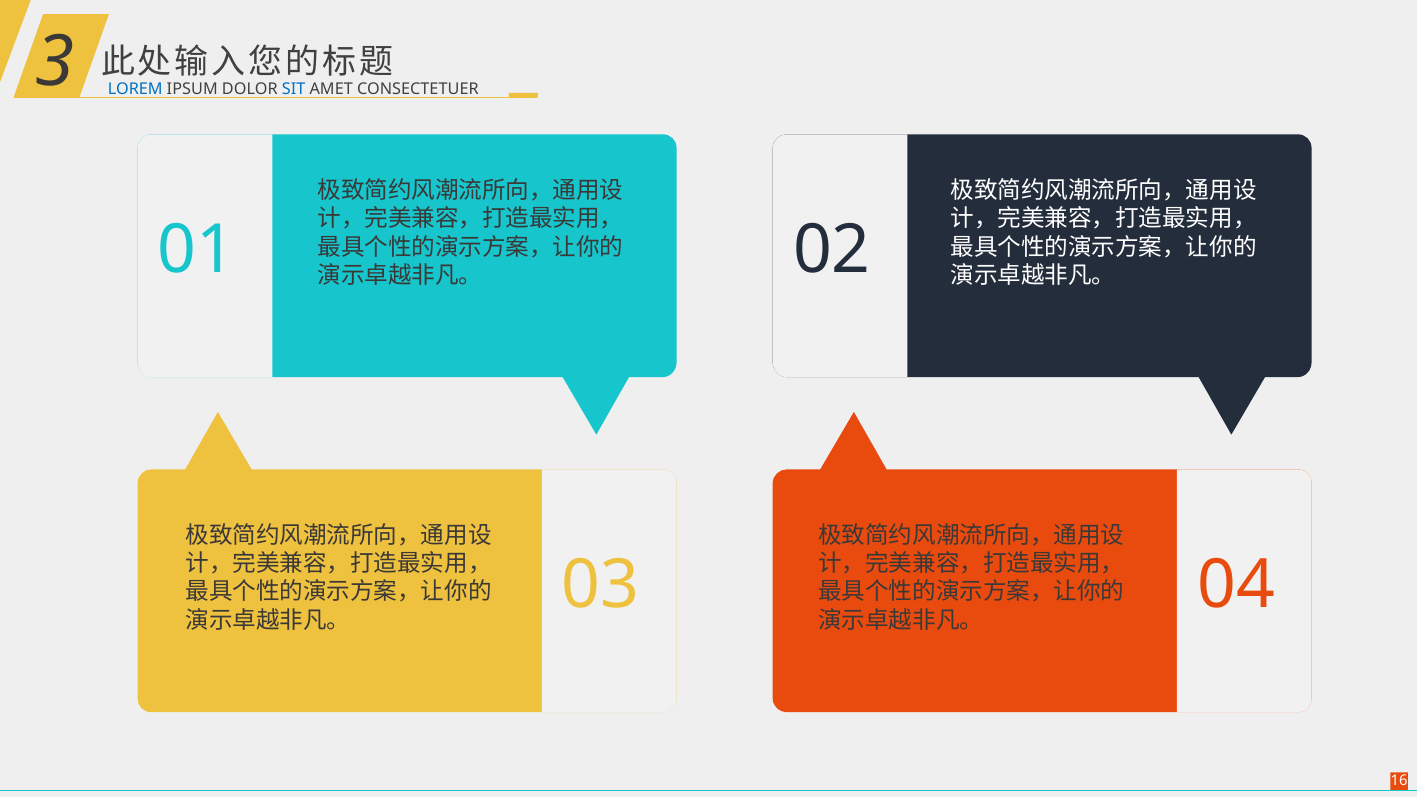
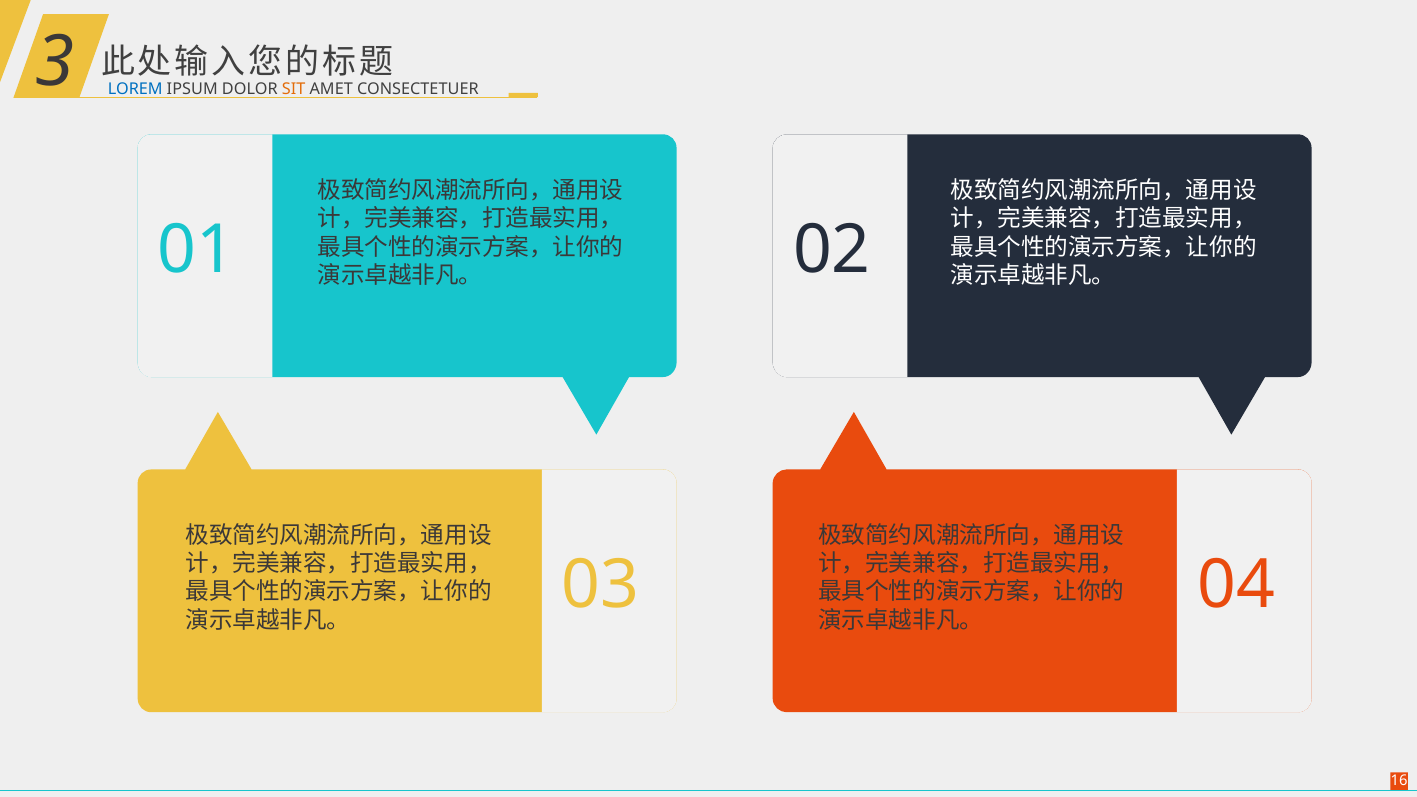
SIT colour: blue -> orange
